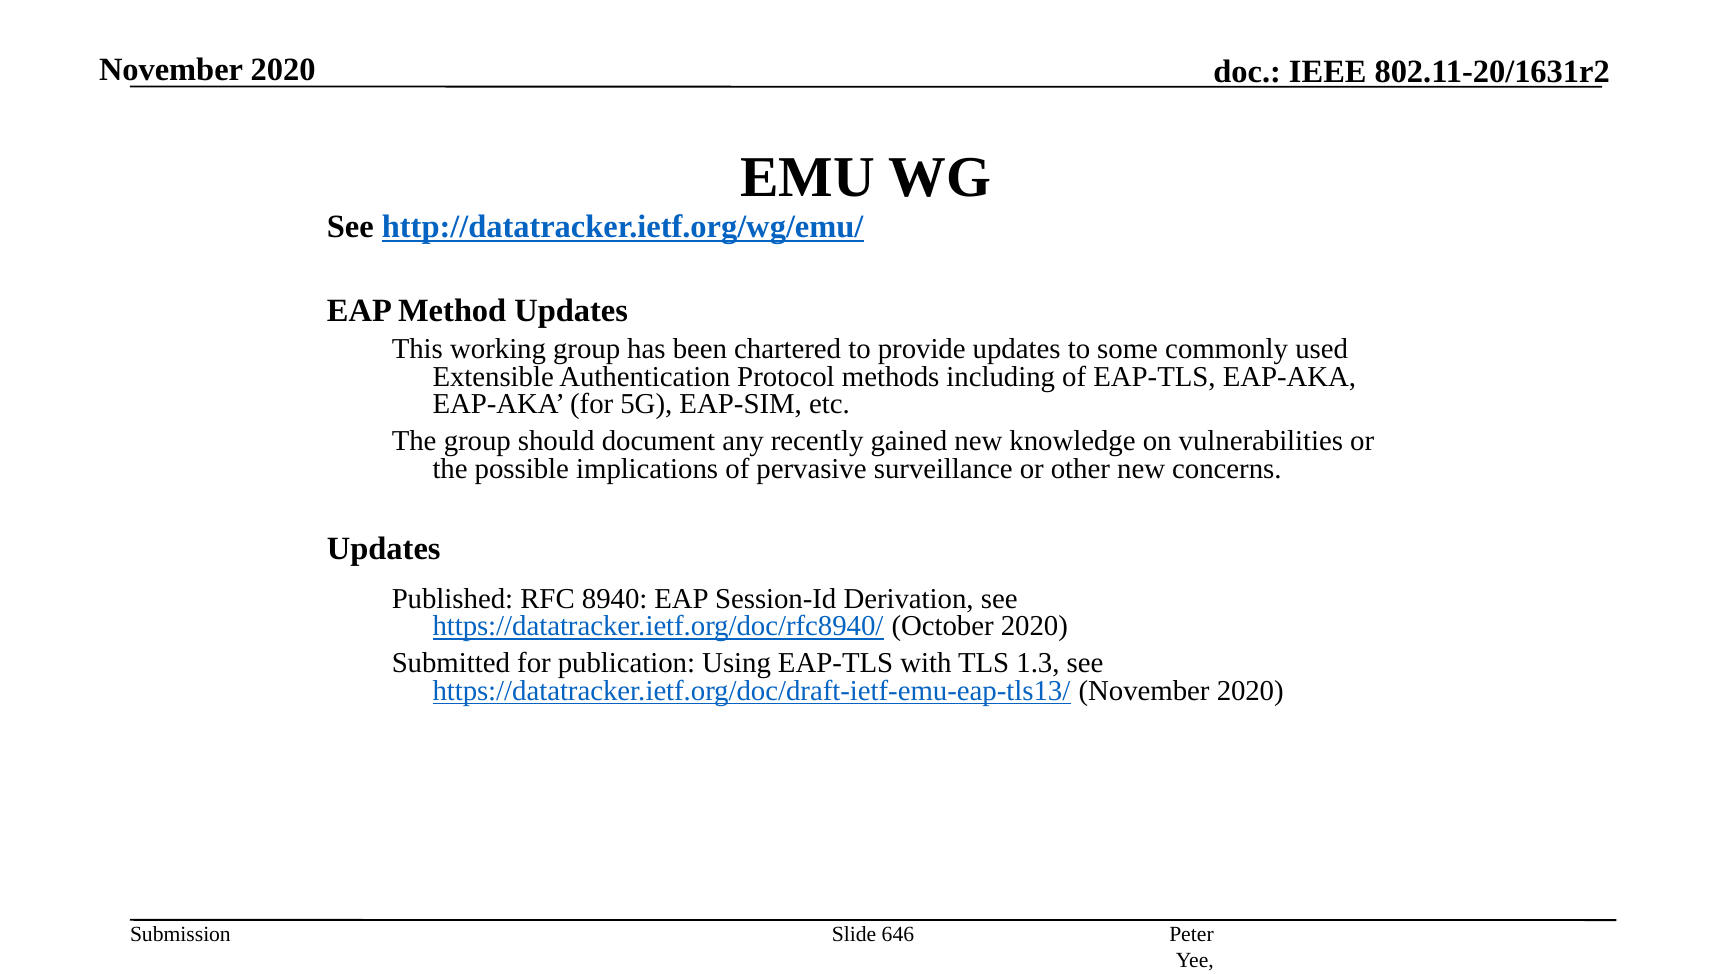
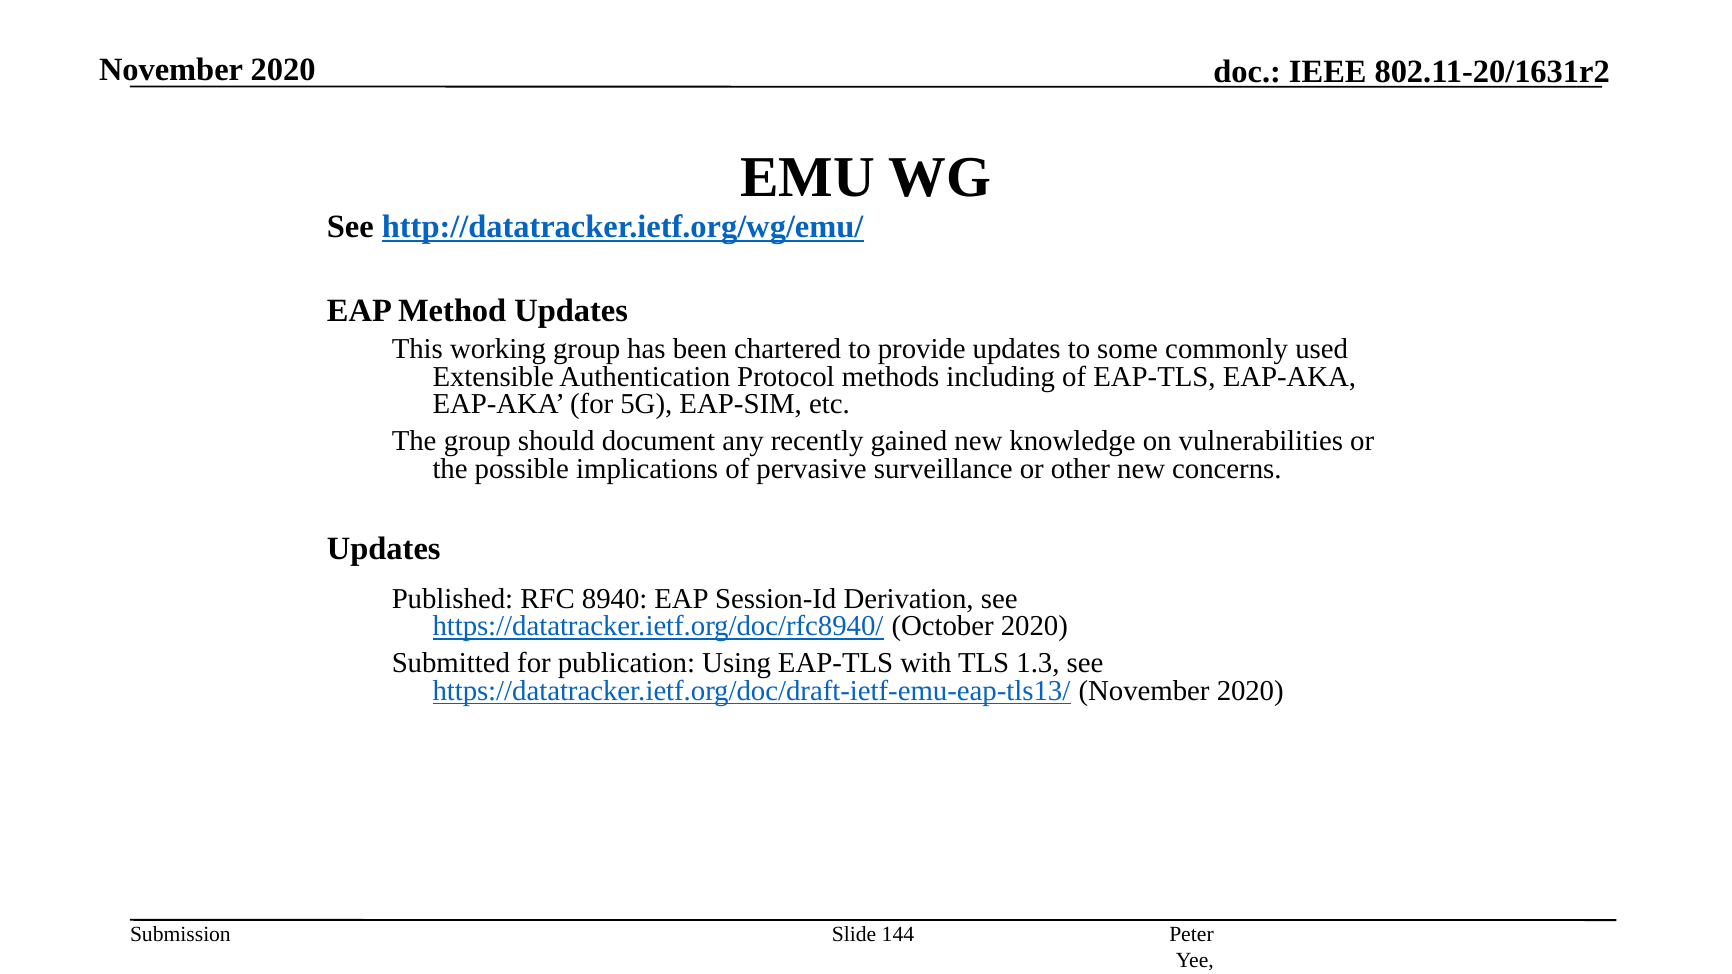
646: 646 -> 144
